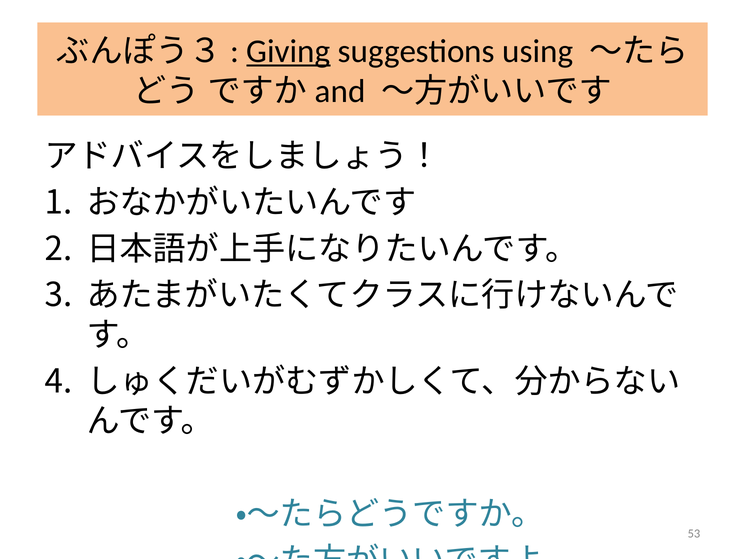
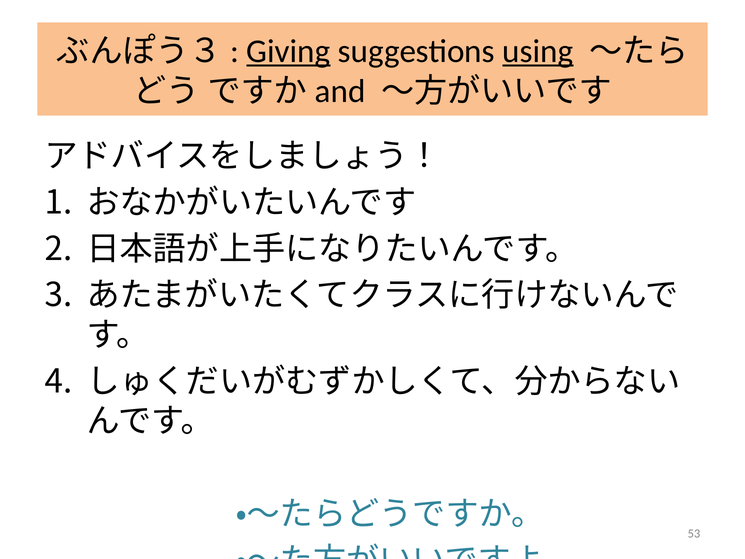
using underline: none -> present
